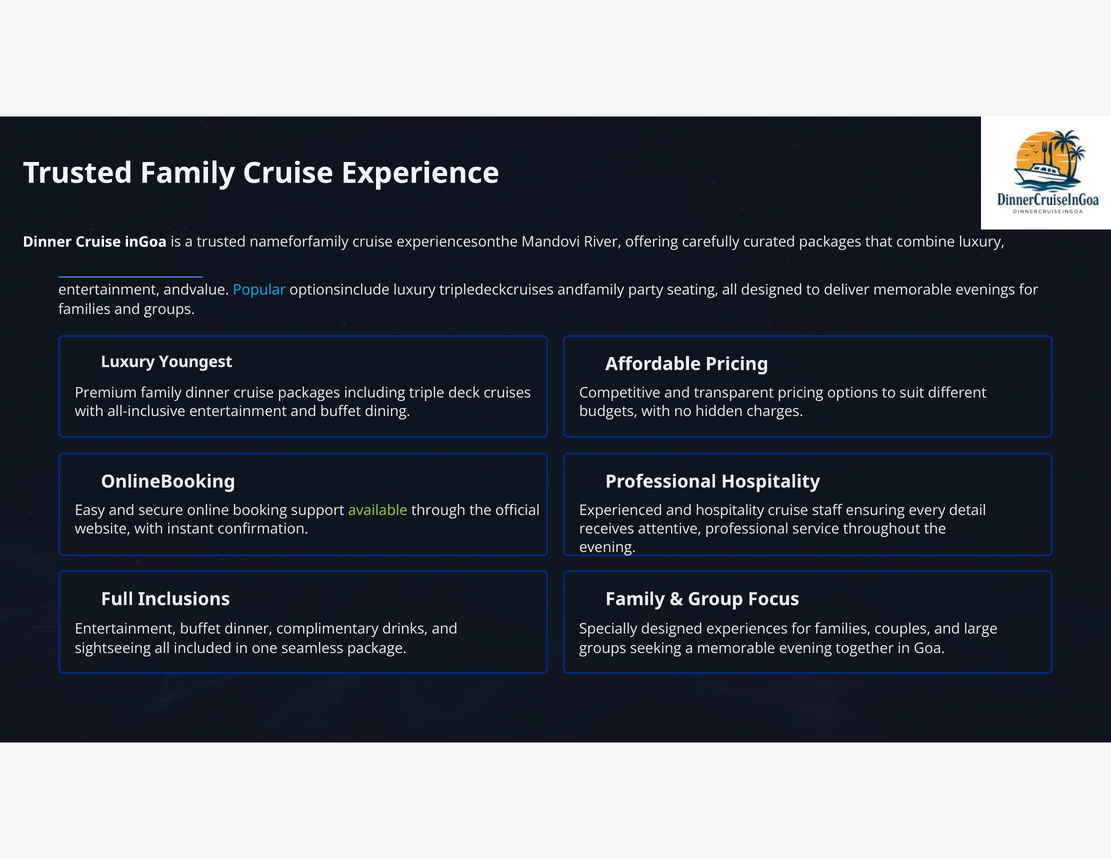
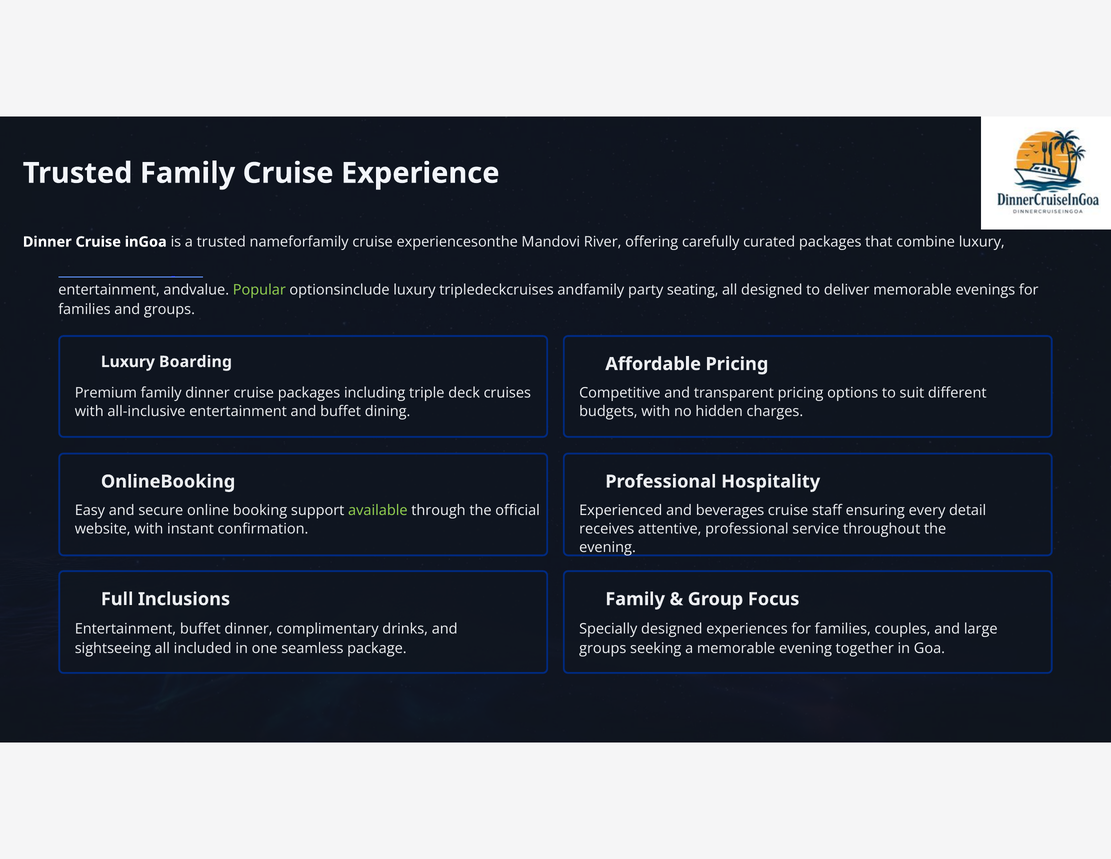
Popular colour: light blue -> light green
Youngest: Youngest -> Boarding
and hospitality: hospitality -> beverages
